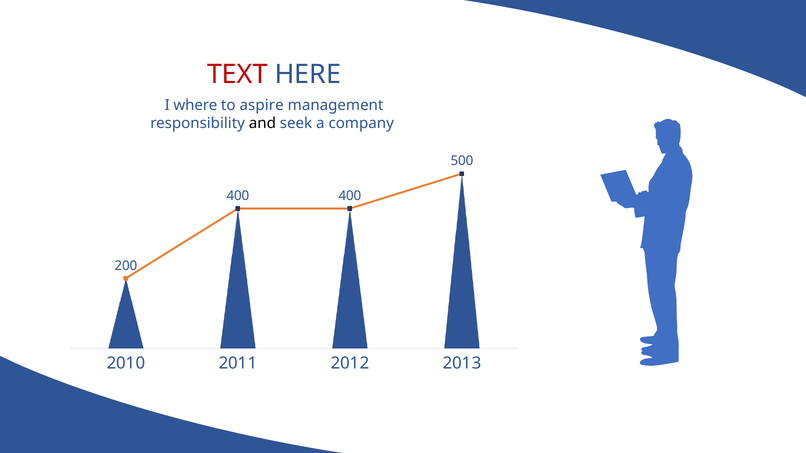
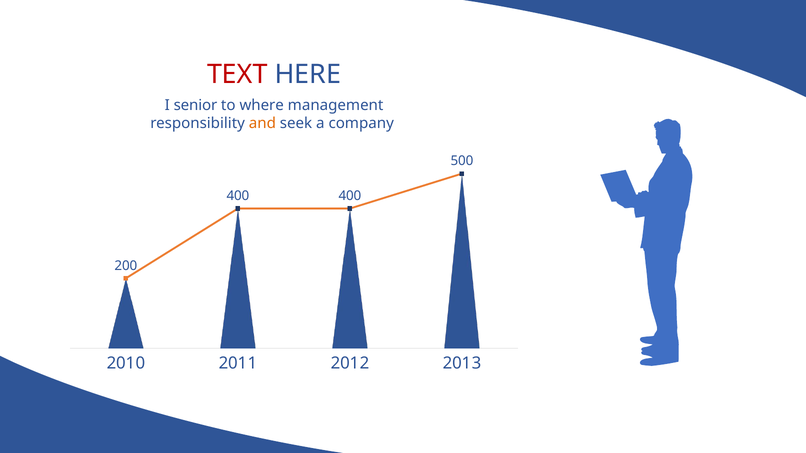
where: where -> senior
aspire: aspire -> where
and colour: black -> orange
